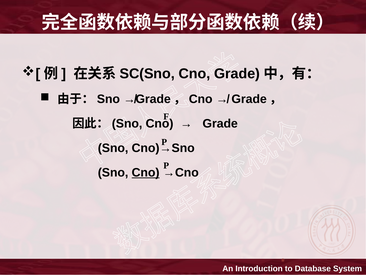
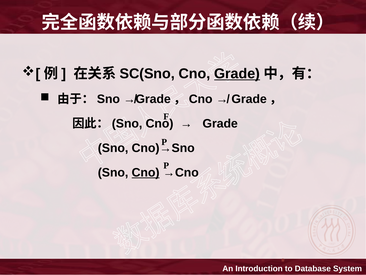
Grade at (237, 74) underline: none -> present
